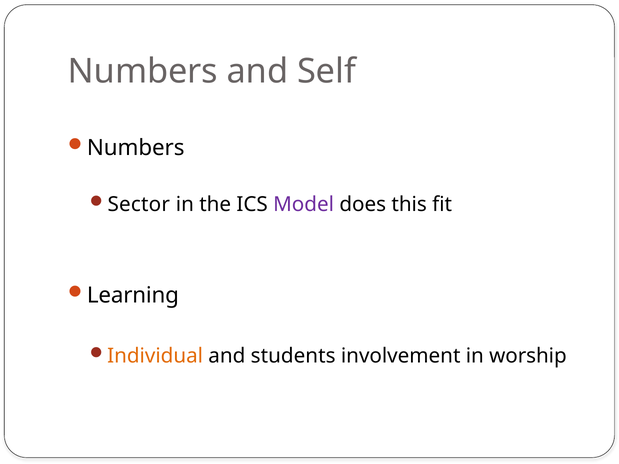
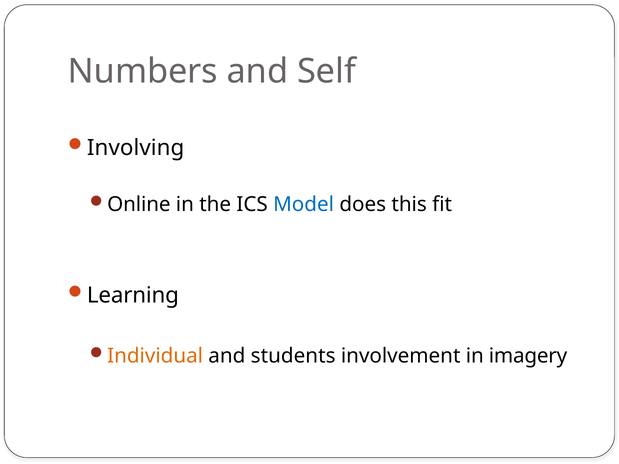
Numbers at (136, 148): Numbers -> Involving
Sector: Sector -> Online
Model colour: purple -> blue
worship: worship -> imagery
